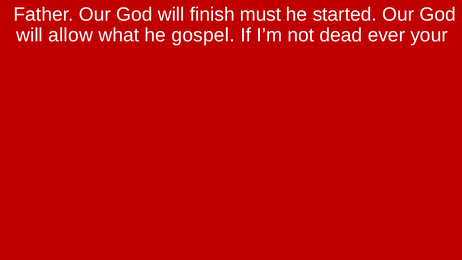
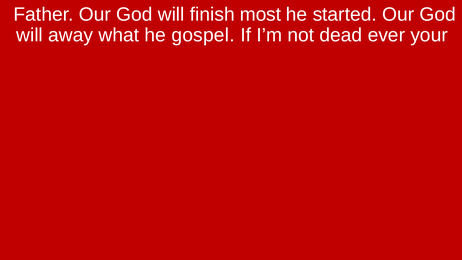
must: must -> most
allow: allow -> away
